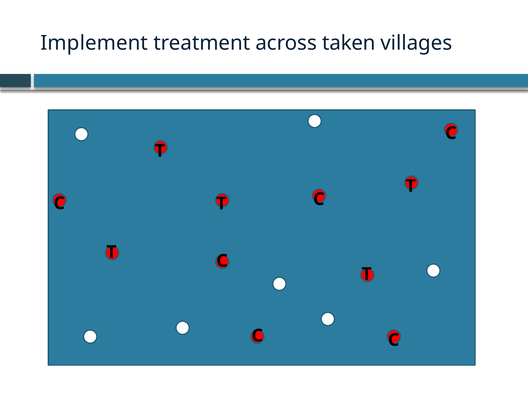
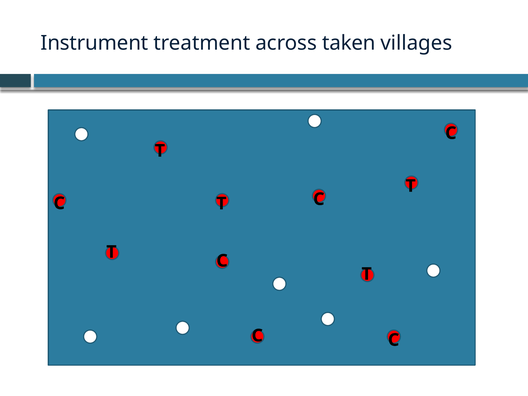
Implement: Implement -> Instrument
